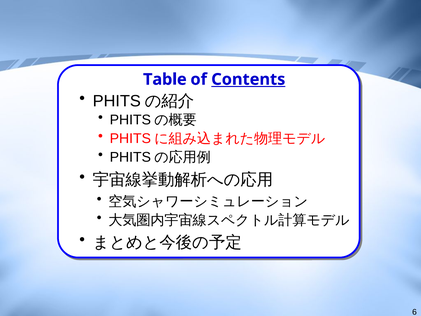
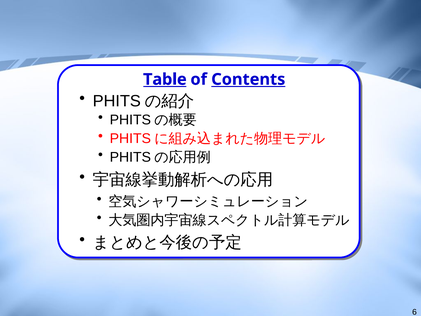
Table underline: none -> present
